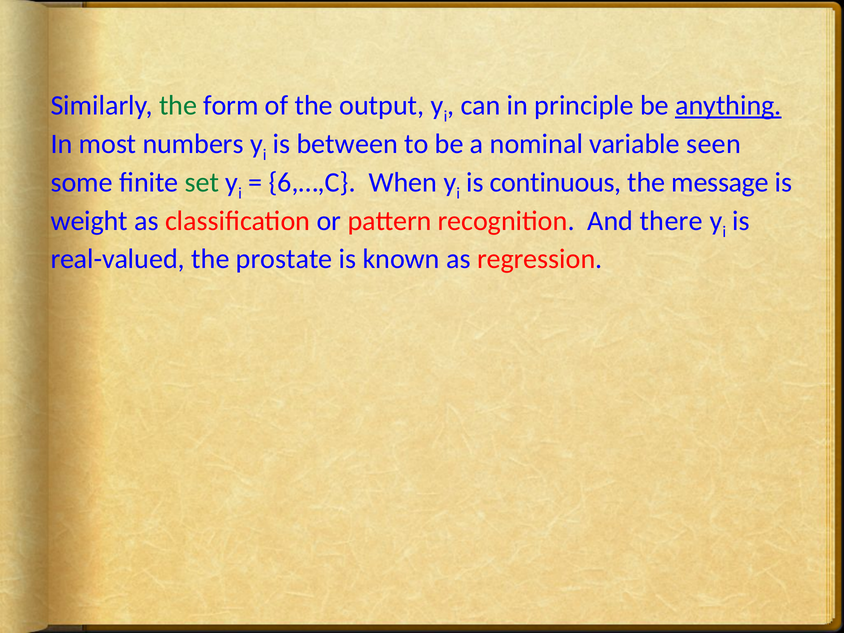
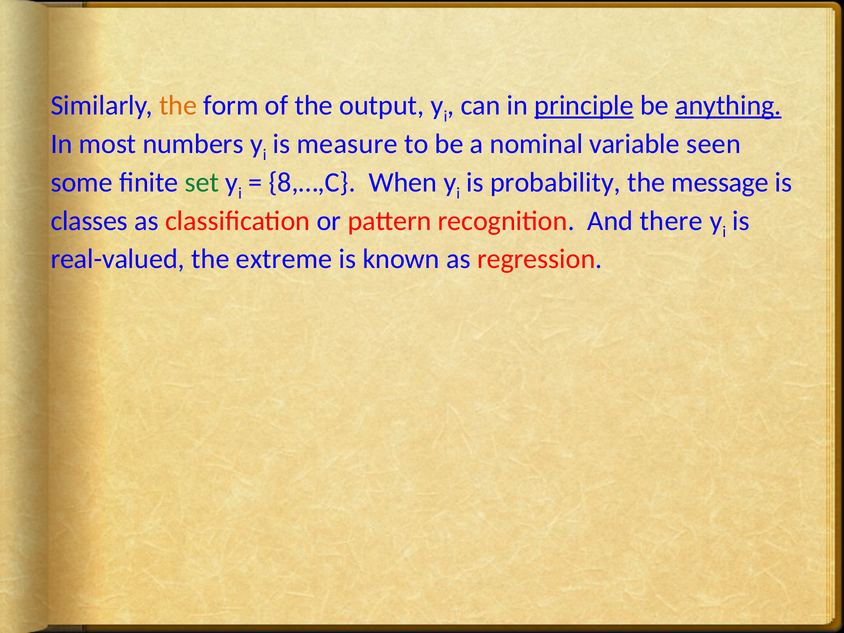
the at (178, 105) colour: green -> orange
principle underline: none -> present
between: between -> measure
6,…,C: 6,…,C -> 8,…,C
continuous: continuous -> probability
weight: weight -> classes
prostate: prostate -> extreme
